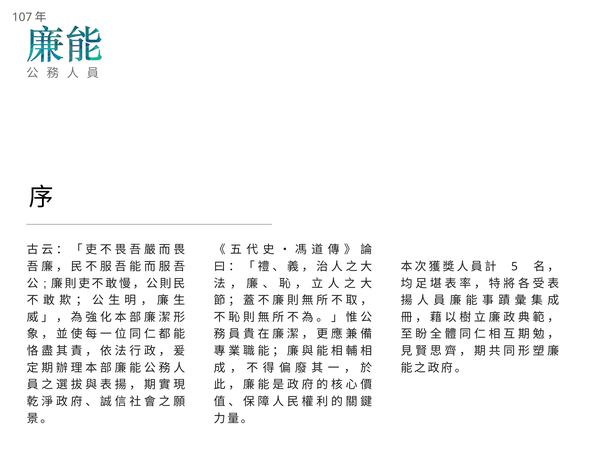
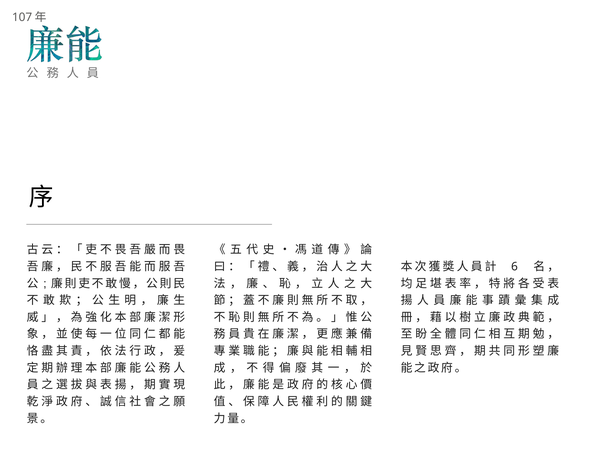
5: 5 -> 6
